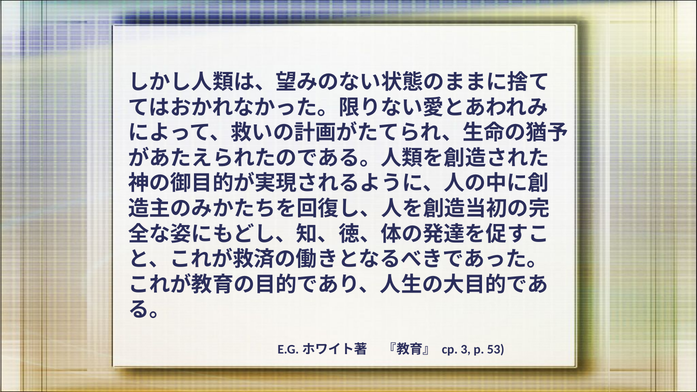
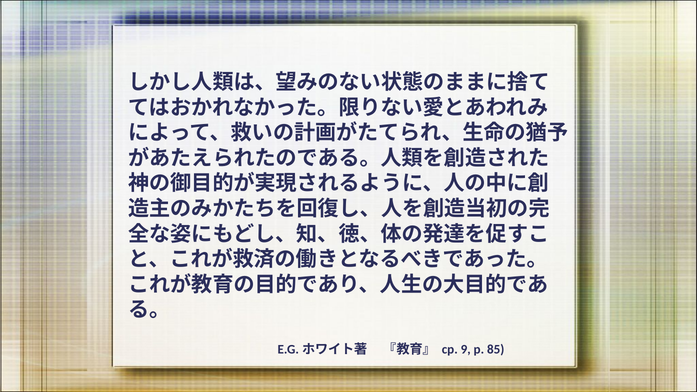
3: 3 -> 9
53: 53 -> 85
